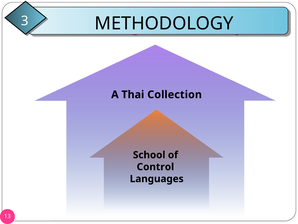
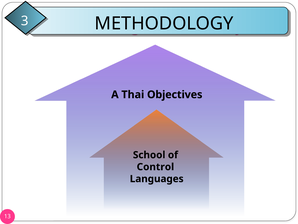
Collection: Collection -> Objectives
